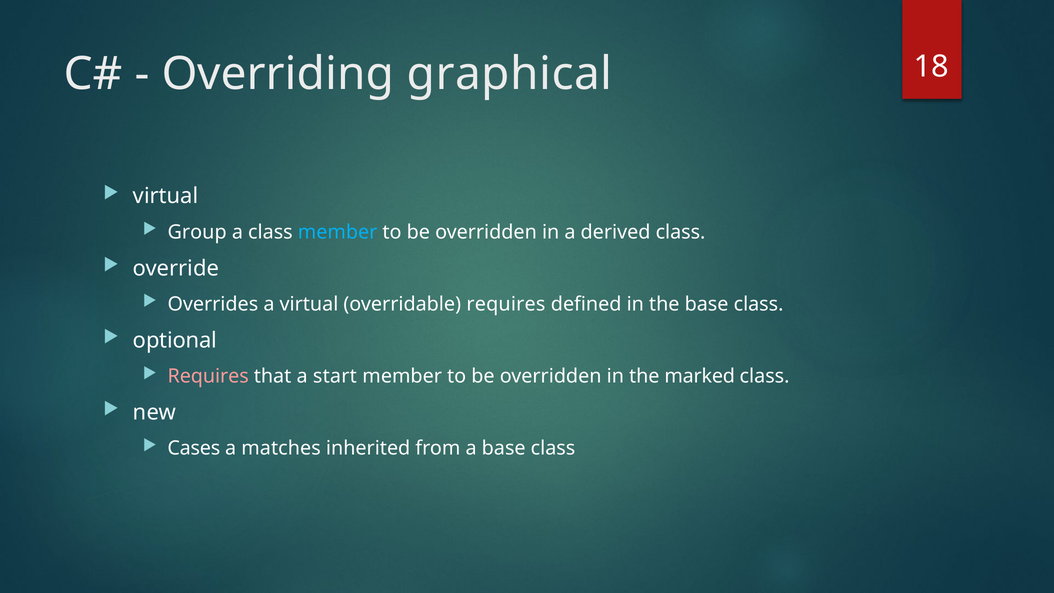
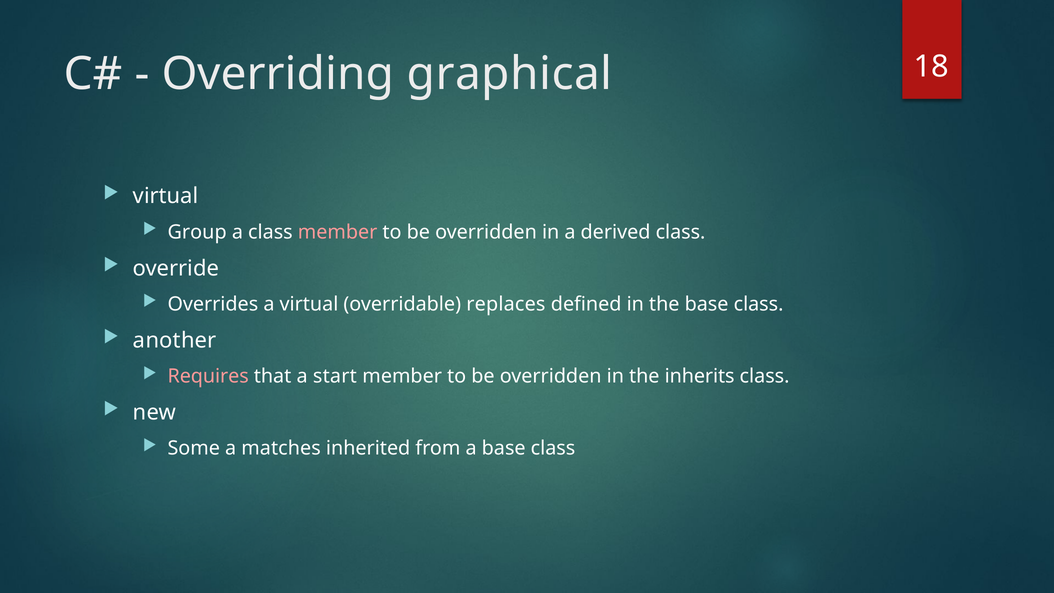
member at (338, 232) colour: light blue -> pink
overridable requires: requires -> replaces
optional: optional -> another
marked: marked -> inherits
Cases: Cases -> Some
